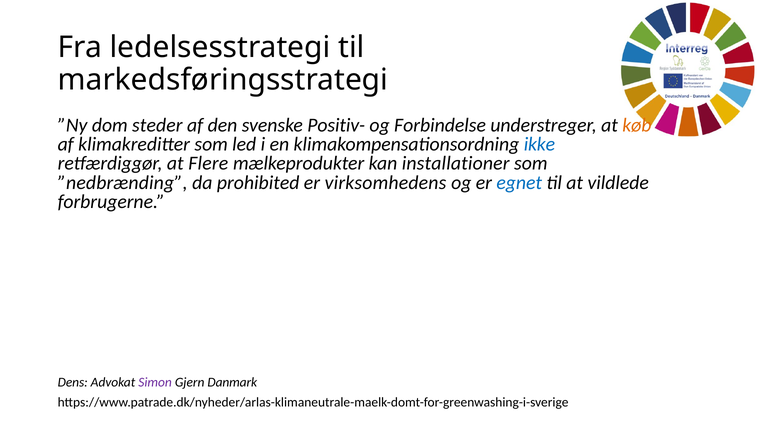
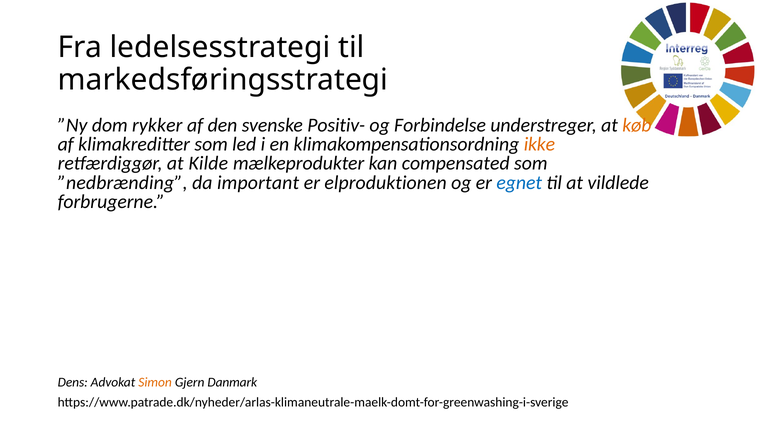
steder: steder -> rykker
ikke colour: blue -> orange
Flere: Flere -> Kilde
installationer: installationer -> compensated
prohibited: prohibited -> important
virksomhedens: virksomhedens -> elproduktionen
Simon colour: purple -> orange
